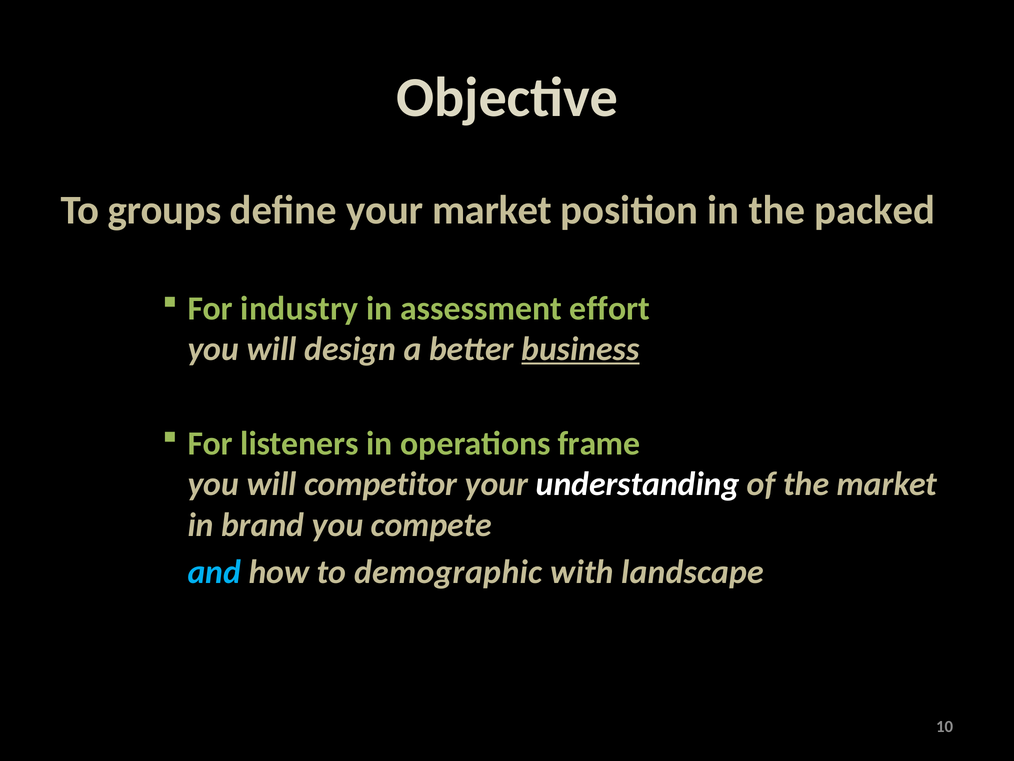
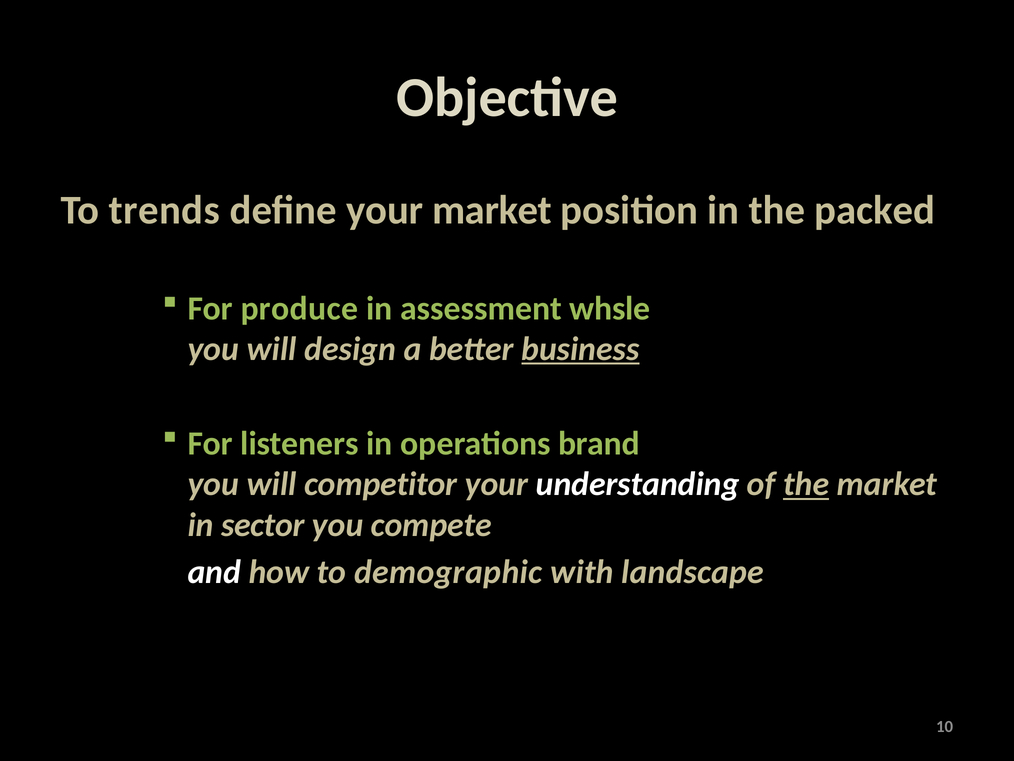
groups: groups -> trends
industry: industry -> produce
effort: effort -> whsle
frame: frame -> brand
the at (806, 484) underline: none -> present
brand: brand -> sector
and colour: light blue -> white
